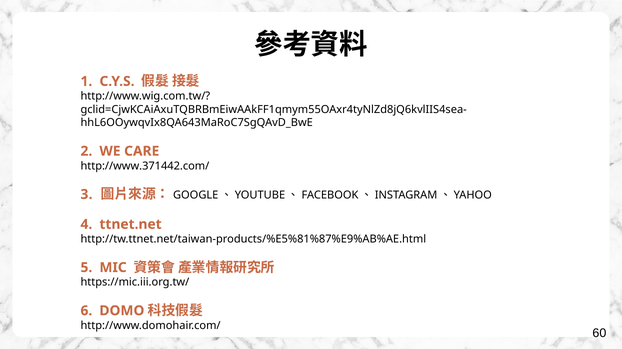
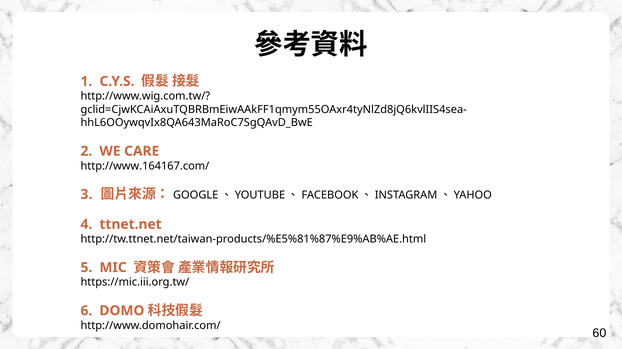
http://www.371442.com/: http://www.371442.com/ -> http://www.164167.com/
